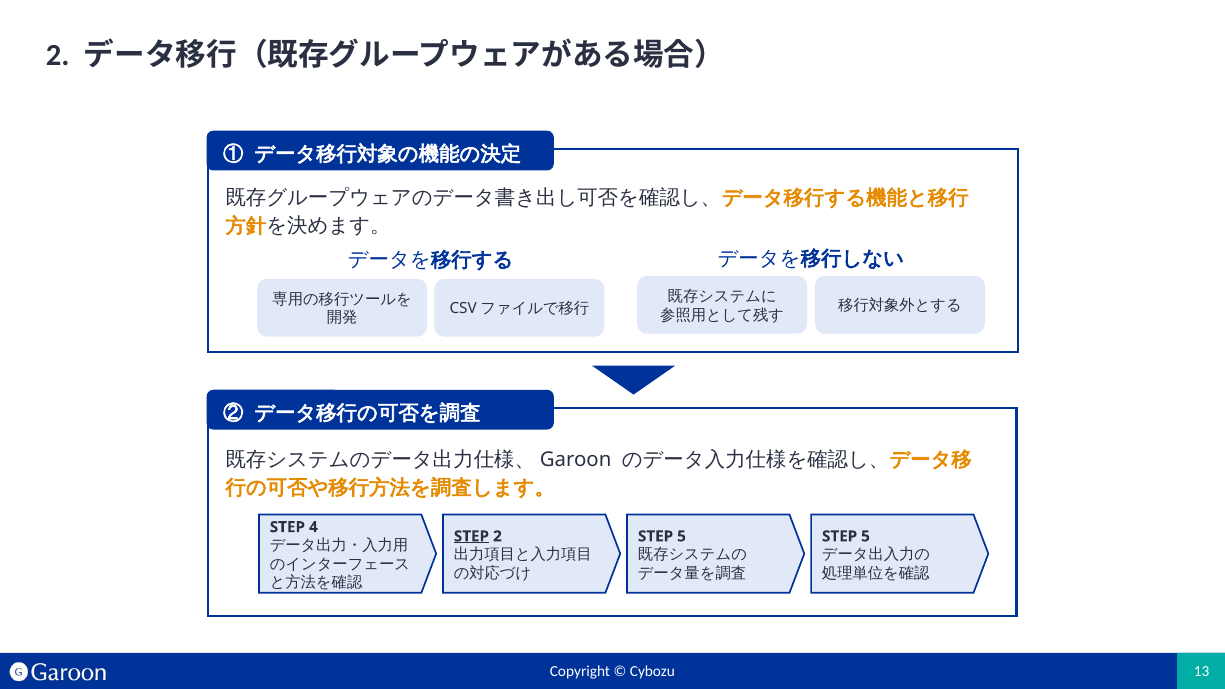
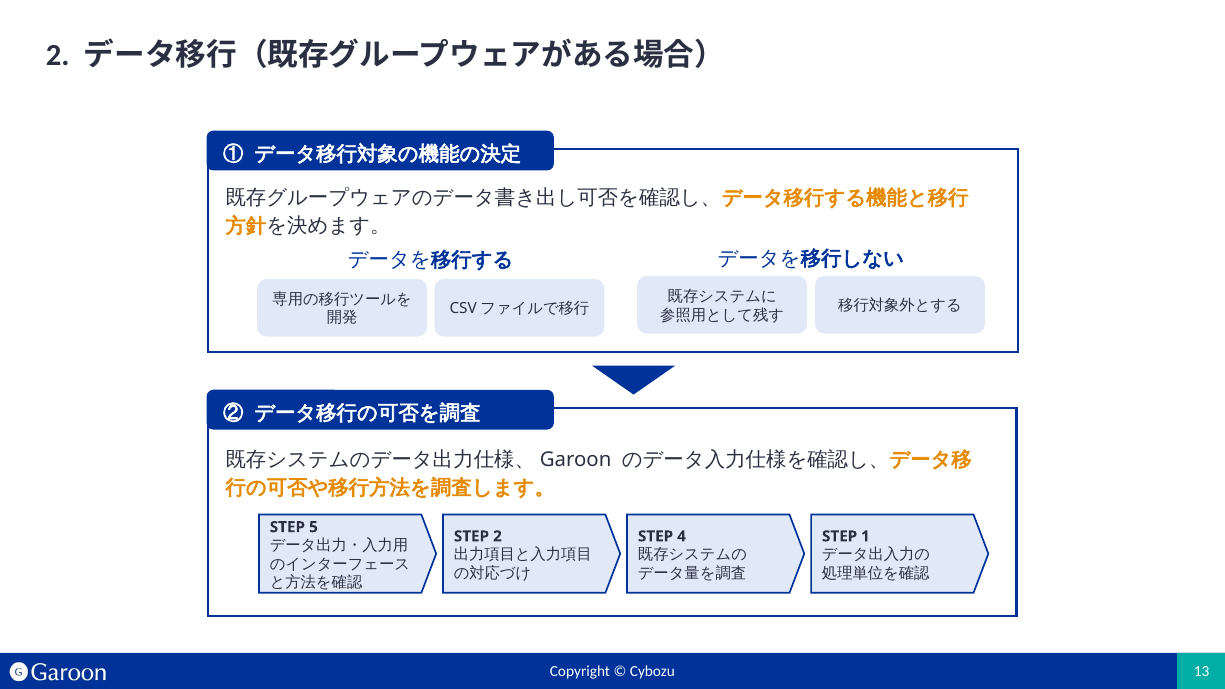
4: 4 -> 5
STEP at (471, 536) underline: present -> none
5 at (682, 536): 5 -> 4
5 at (866, 536): 5 -> 1
